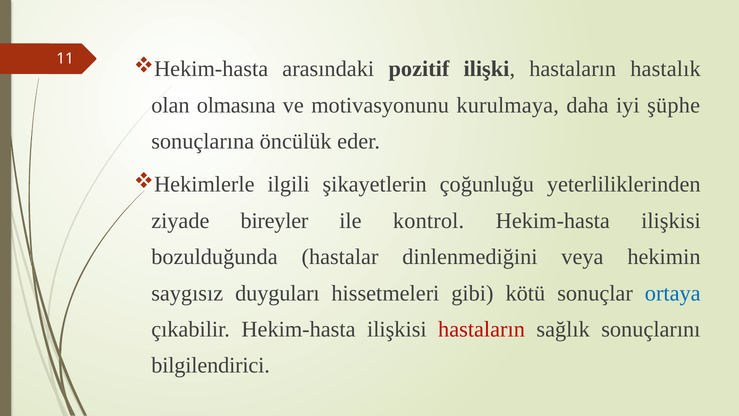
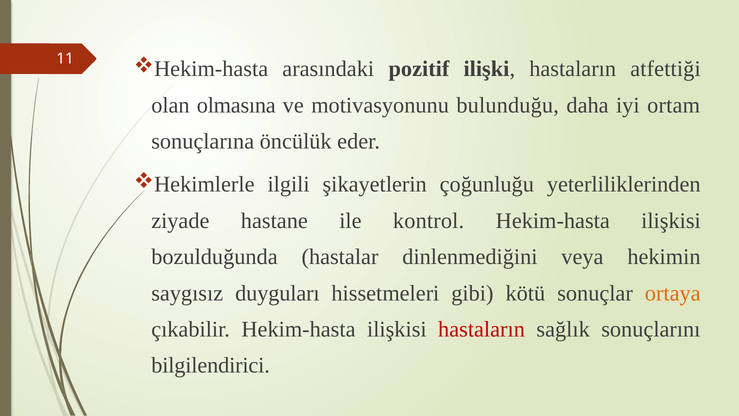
hastalık: hastalık -> atfettiği
kurulmaya: kurulmaya -> bulunduğu
şüphe: şüphe -> ortam
bireyler: bireyler -> hastane
ortaya colour: blue -> orange
